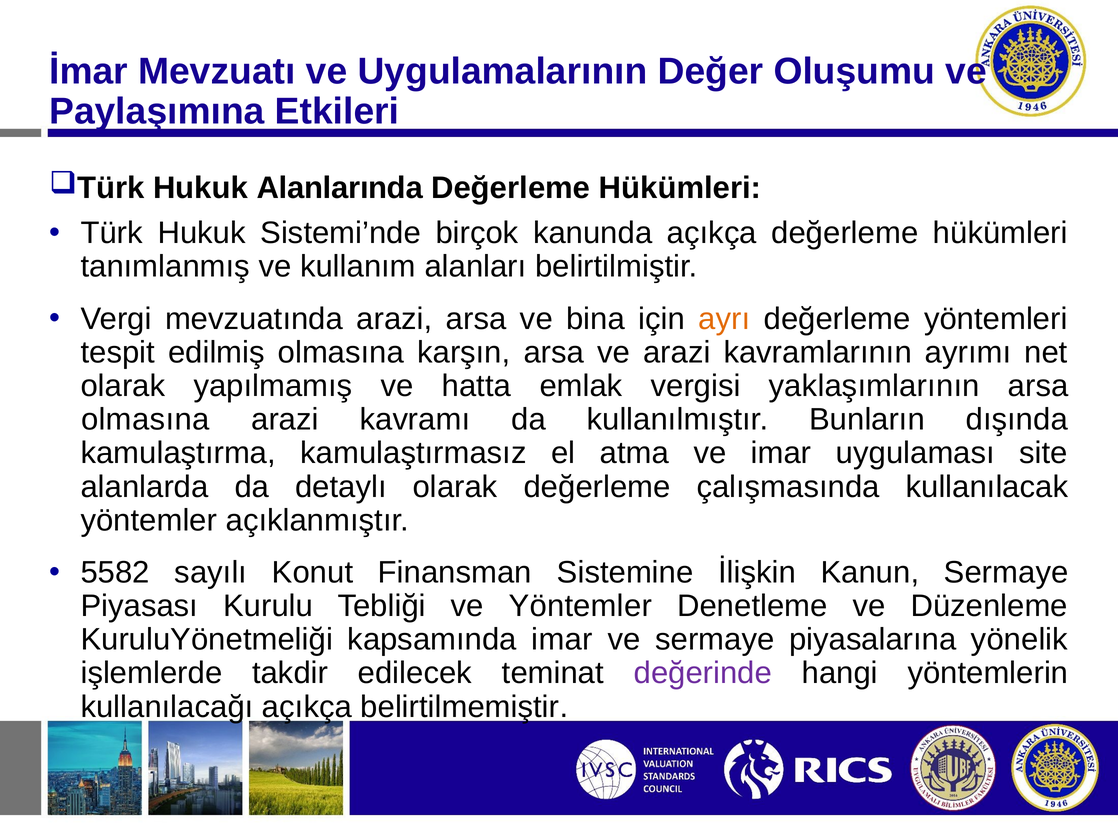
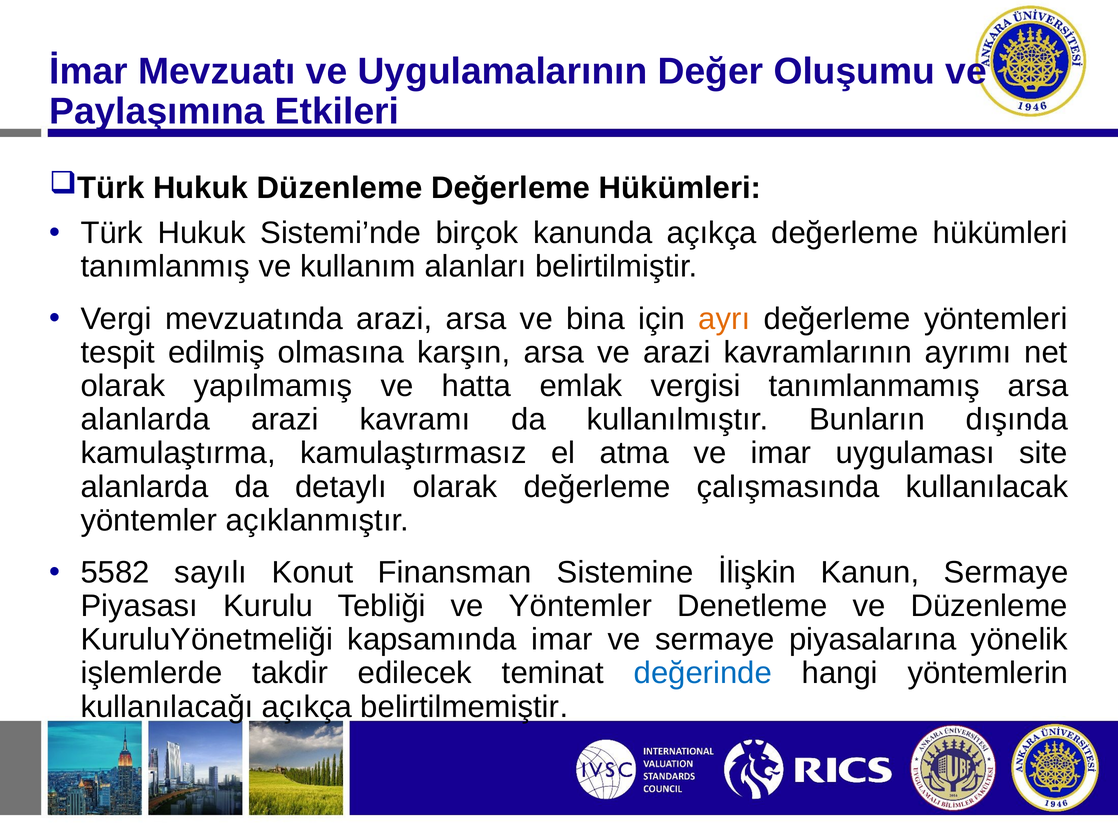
Hukuk Alanlarında: Alanlarında -> Düzenleme
yaklaşımlarının: yaklaşımlarının -> tanımlanmamış
olmasına at (145, 419): olmasına -> alanlarda
değerinde colour: purple -> blue
